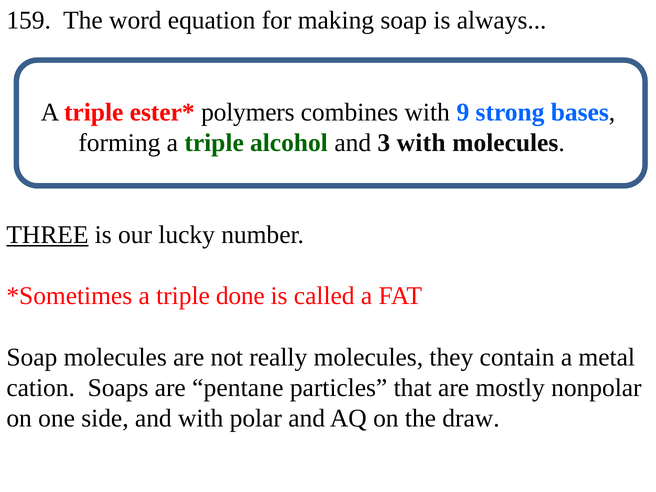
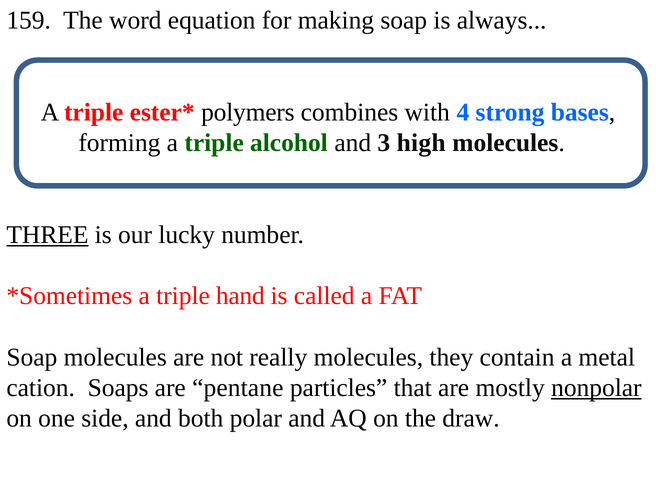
9: 9 -> 4
3 with: with -> high
done: done -> hand
nonpolar underline: none -> present
and with: with -> both
